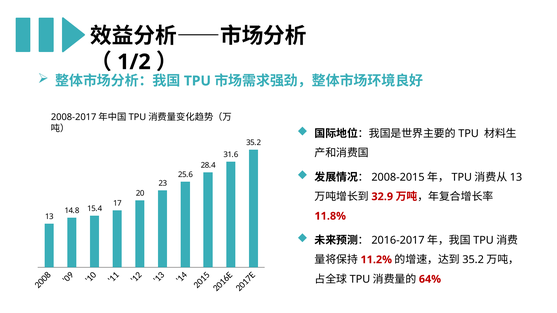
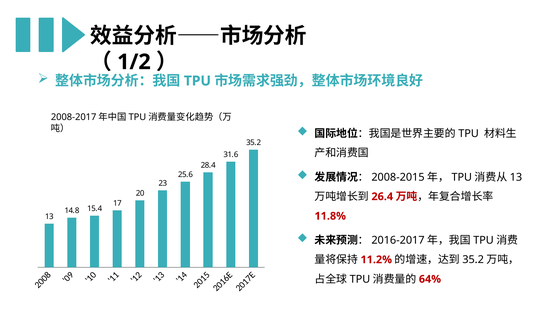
32.9: 32.9 -> 26.4
